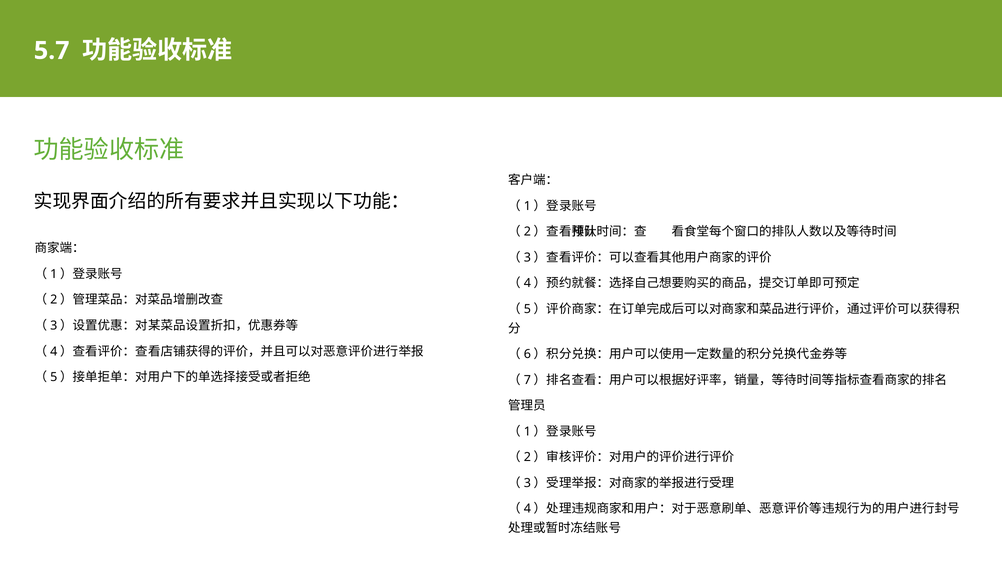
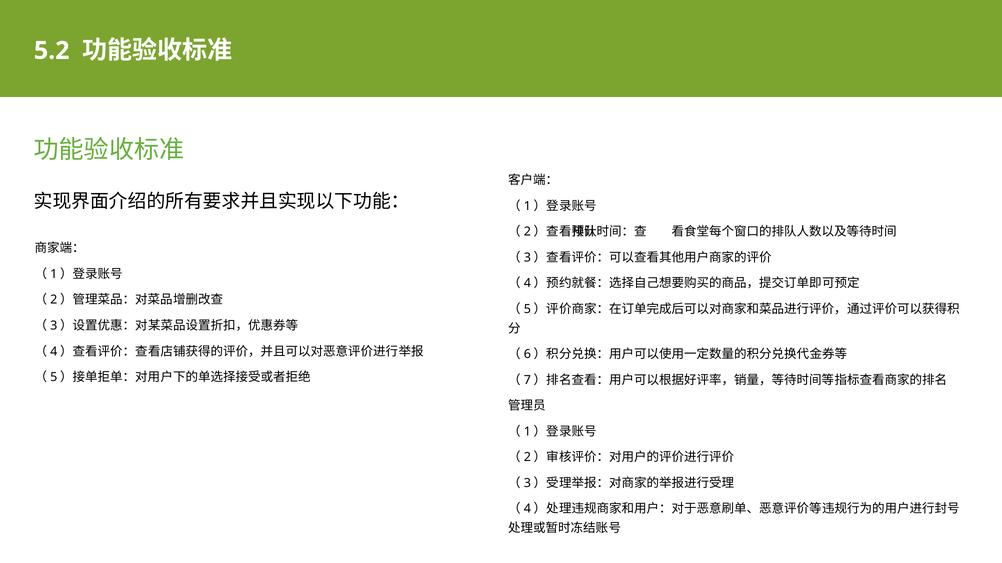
5.7: 5.7 -> 5.2
